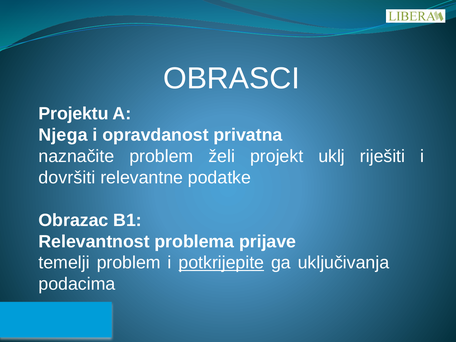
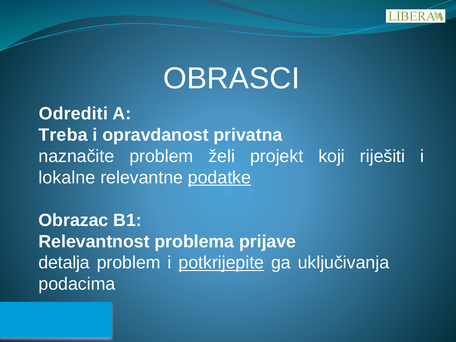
Projektu: Projektu -> Odrediti
Njega: Njega -> Treba
uklj: uklj -> koji
dovršiti: dovršiti -> lokalne
podatke underline: none -> present
temelji: temelji -> detalja
